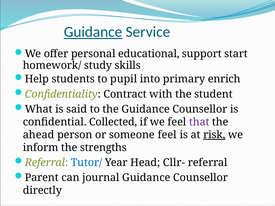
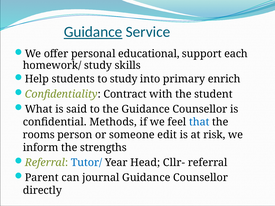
start: start -> each
to pupil: pupil -> study
Collected: Collected -> Methods
that colour: purple -> blue
ahead: ahead -> rooms
someone feel: feel -> edit
risk underline: present -> none
